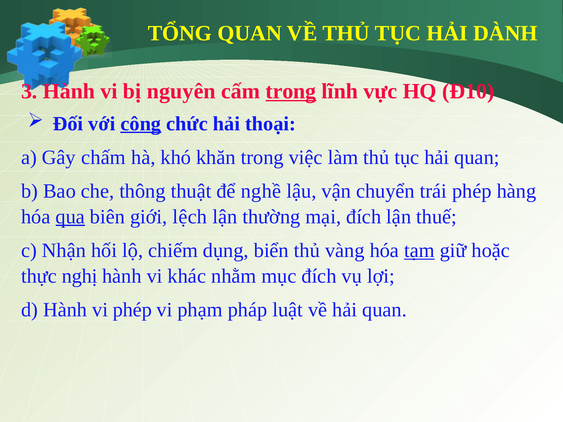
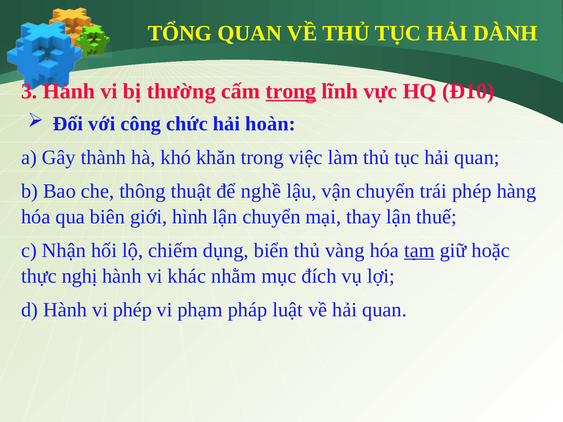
nguyên: nguyên -> thường
công underline: present -> none
thoại: thoại -> hoàn
chấm: chấm -> thành
qua underline: present -> none
lệch: lệch -> hình
lận thường: thường -> chuyển
mại đích: đích -> thay
